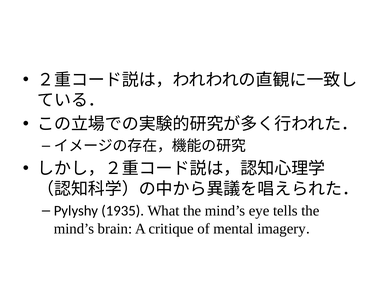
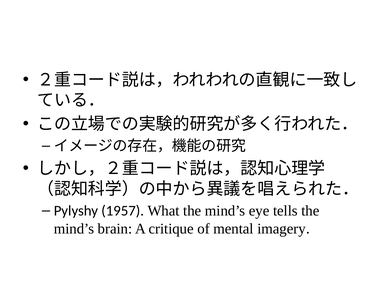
1935: 1935 -> 1957
